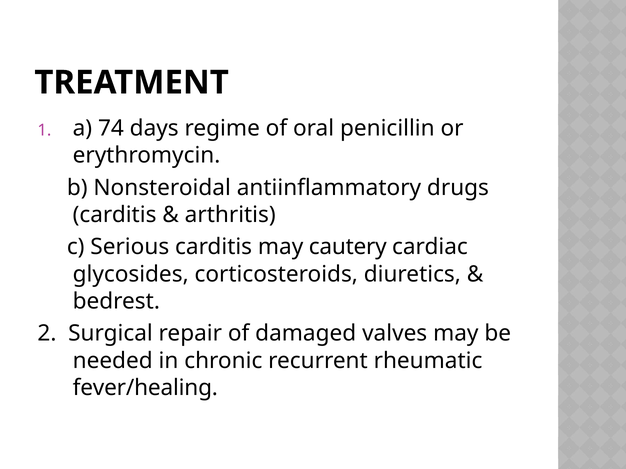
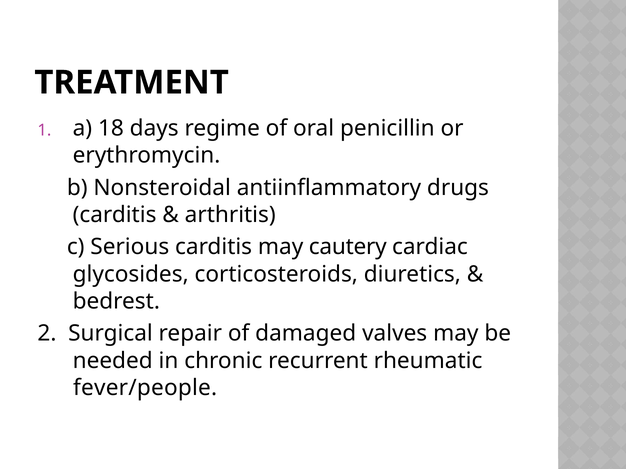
74: 74 -> 18
fever/healing: fever/healing -> fever/people
